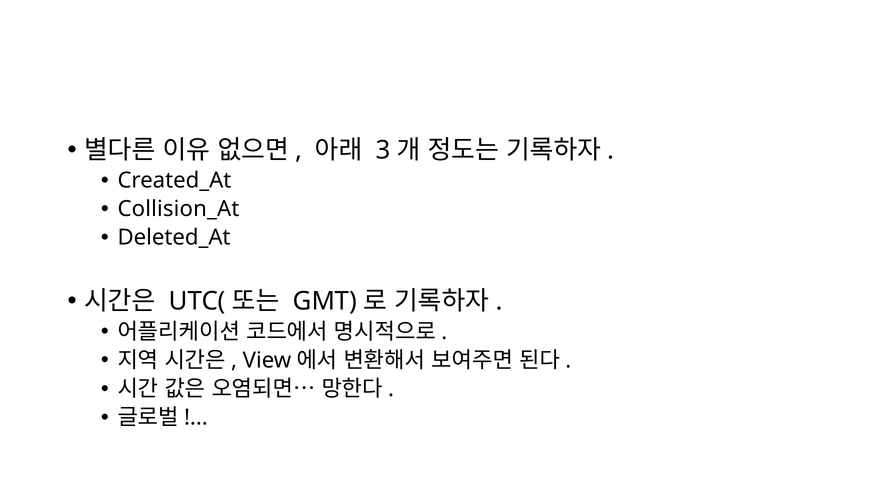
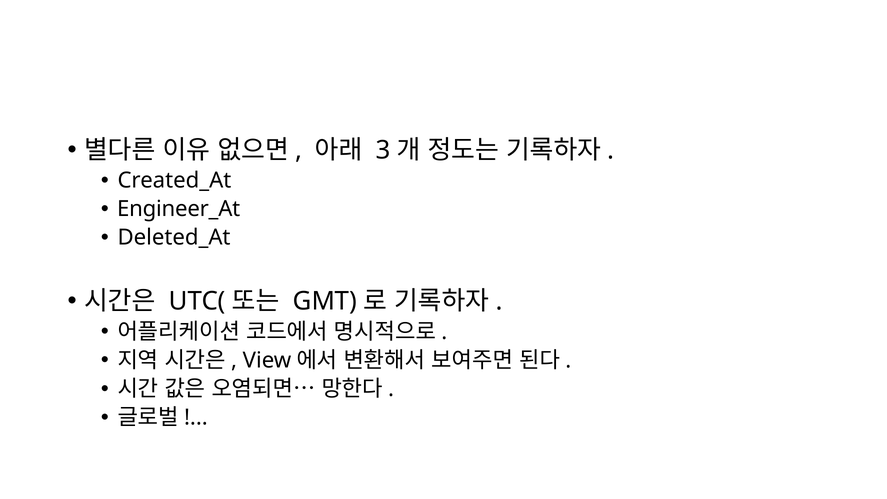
Collision_At: Collision_At -> Engineer_At
